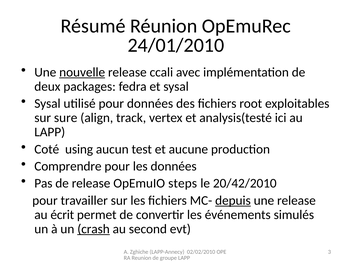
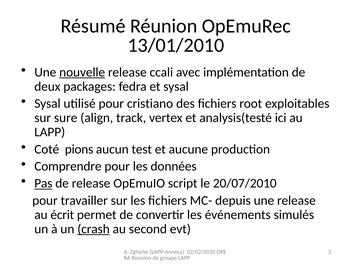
24/01/2010: 24/01/2010 -> 13/01/2010
pour données: données -> cristiano
using: using -> pions
Pas underline: none -> present
steps: steps -> script
20/42/2010: 20/42/2010 -> 20/07/2010
depuis underline: present -> none
